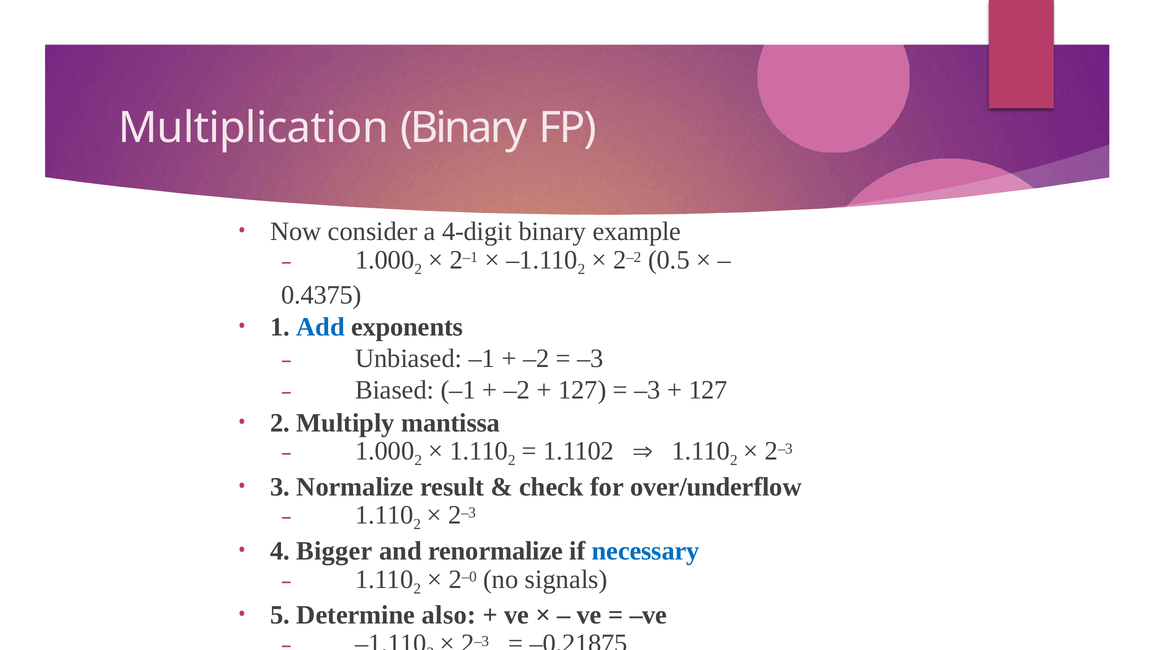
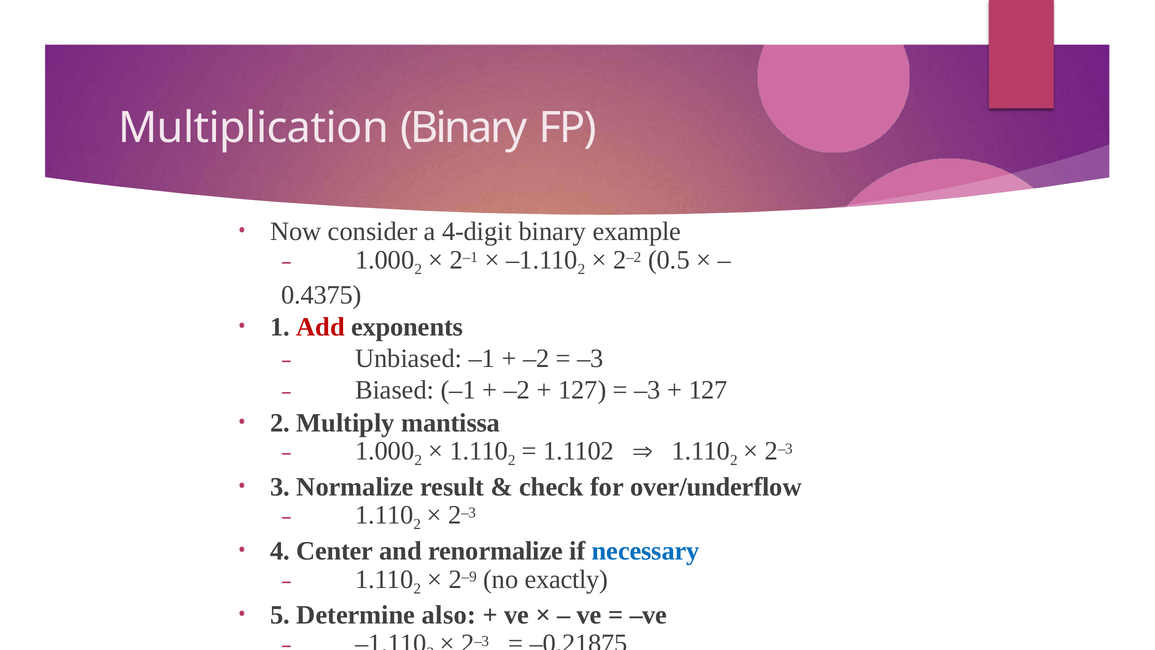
Add colour: blue -> red
Bigger: Bigger -> Center
–0: –0 -> –9
signals: signals -> exactly
